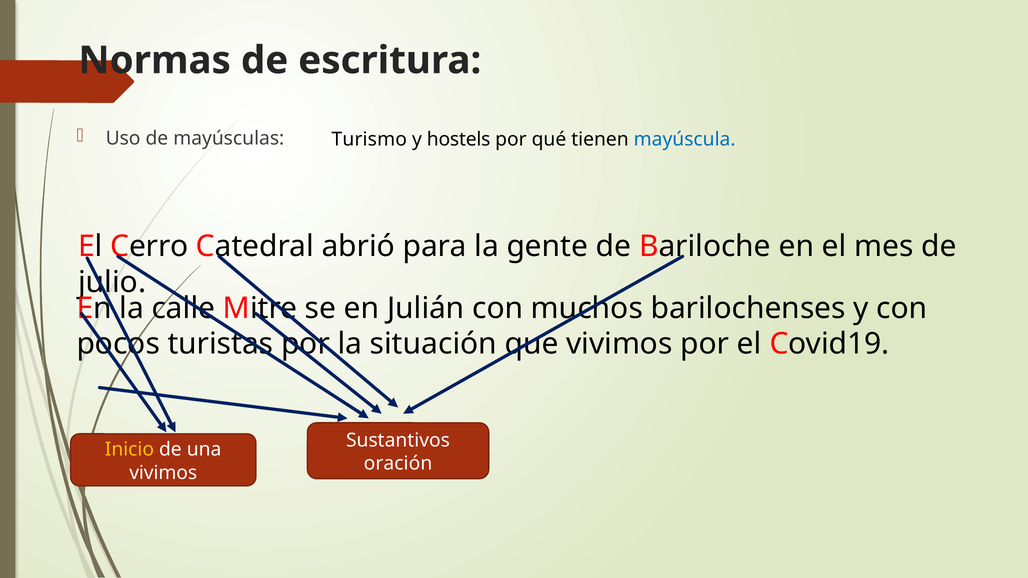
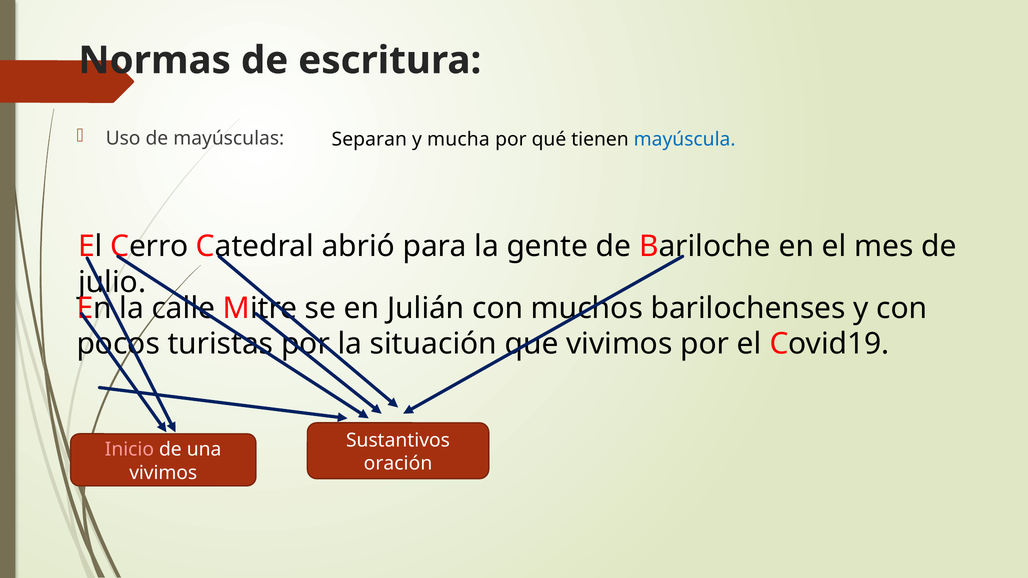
Turismo: Turismo -> Separan
hostels: hostels -> mucha
Inicio colour: yellow -> pink
